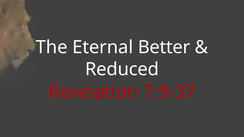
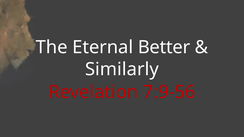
Reduced: Reduced -> Similarly
7:9-37: 7:9-37 -> 7:9-56
